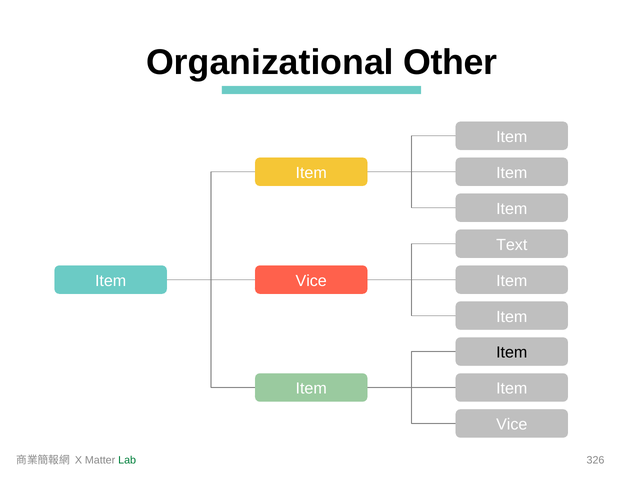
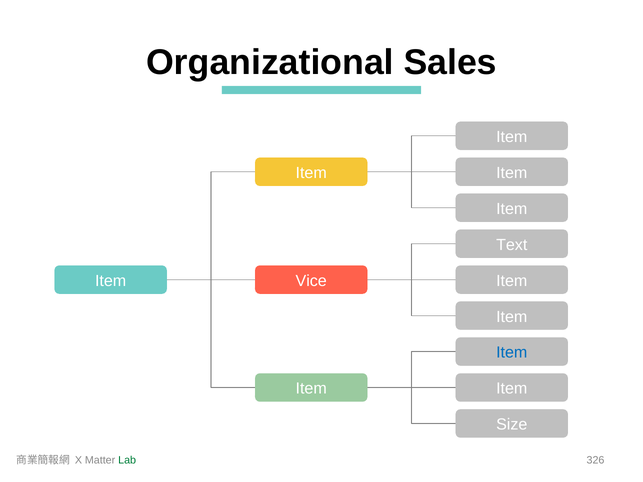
Other: Other -> Sales
Item at (512, 353) colour: black -> blue
Vice at (512, 425): Vice -> Size
